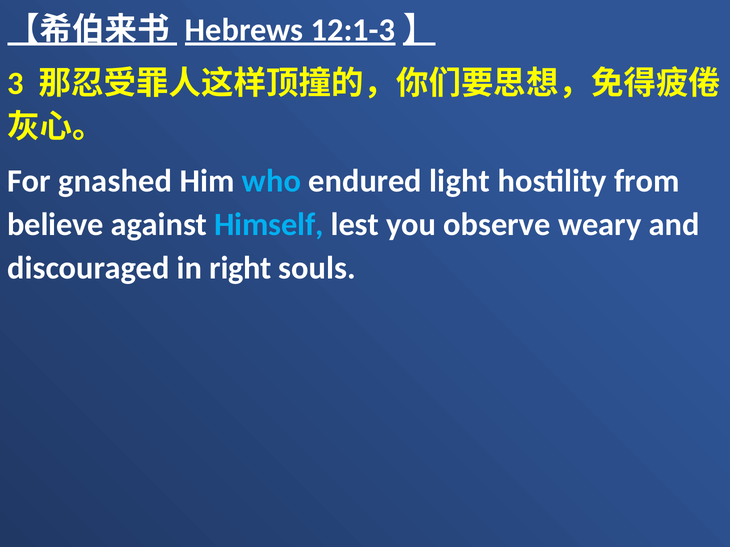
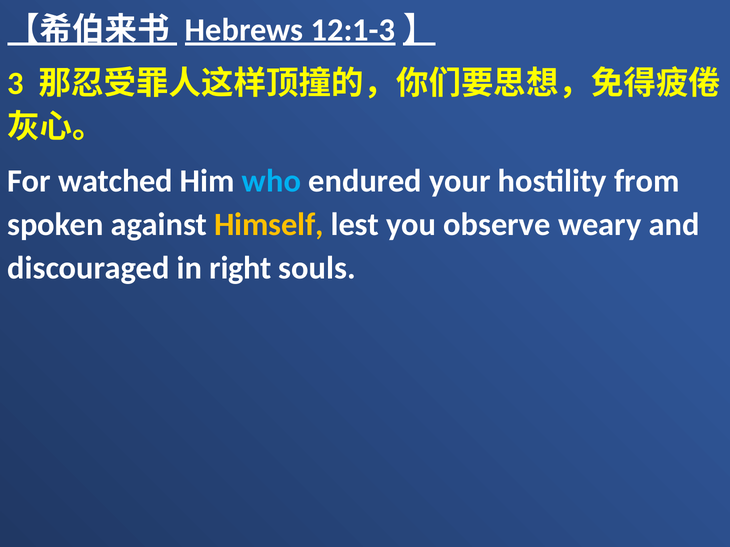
gnashed: gnashed -> watched
light: light -> your
believe: believe -> spoken
Himself colour: light blue -> yellow
